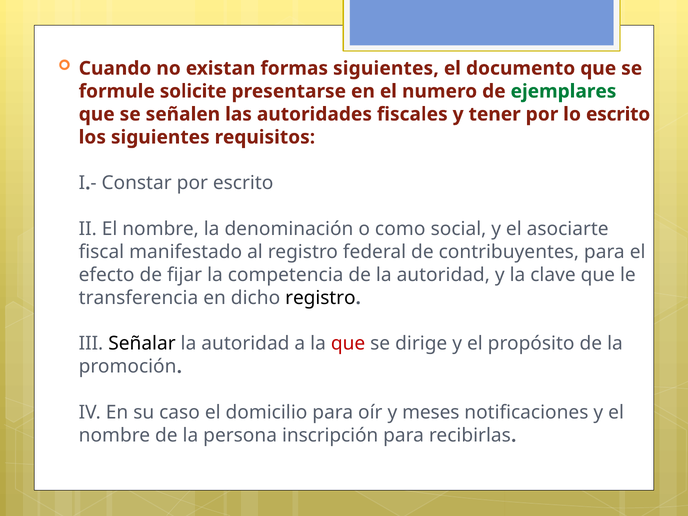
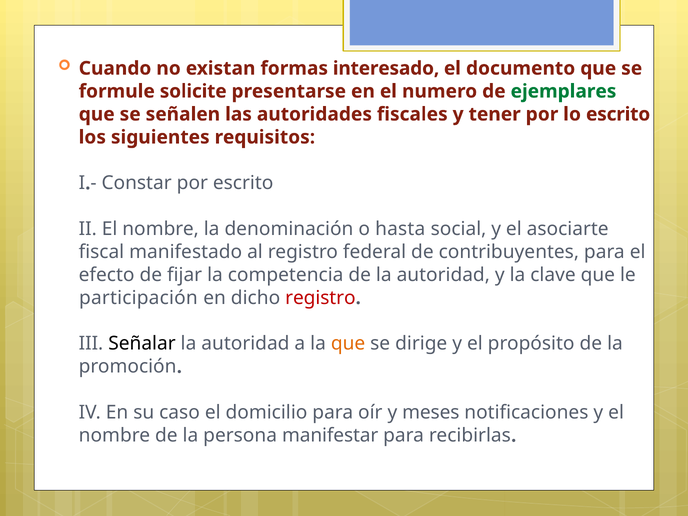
formas siguientes: siguientes -> interesado
como: como -> hasta
transferencia: transferencia -> participación
registro at (320, 298) colour: black -> red
que at (348, 344) colour: red -> orange
inscripción: inscripción -> manifestar
